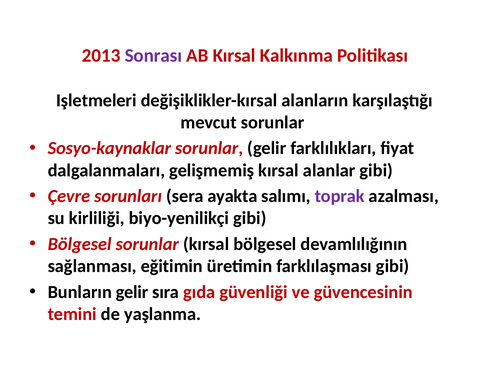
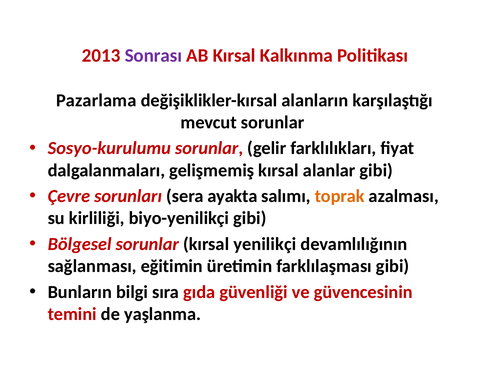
Işletmeleri: Işletmeleri -> Pazarlama
Sosyo-kaynaklar: Sosyo-kaynaklar -> Sosyo-kurulumu
toprak colour: purple -> orange
kırsal bölgesel: bölgesel -> yenilikçi
Bunların gelir: gelir -> bilgi
